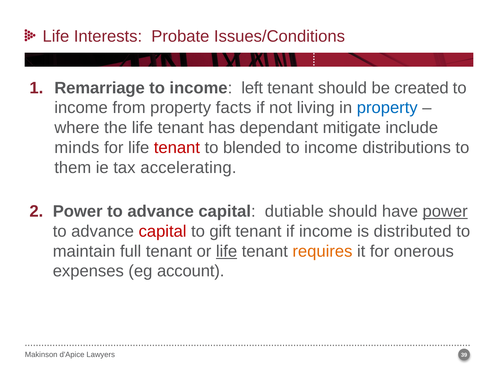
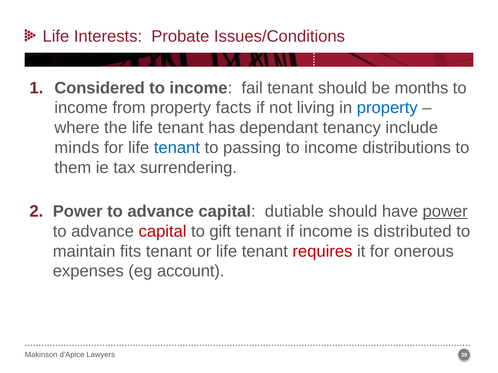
Remarriage: Remarriage -> Considered
left: left -> fail
created: created -> months
mitigate: mitigate -> tenancy
tenant at (177, 148) colour: red -> blue
blended: blended -> passing
accelerating: accelerating -> surrendering
full: full -> fits
life at (227, 252) underline: present -> none
requires colour: orange -> red
